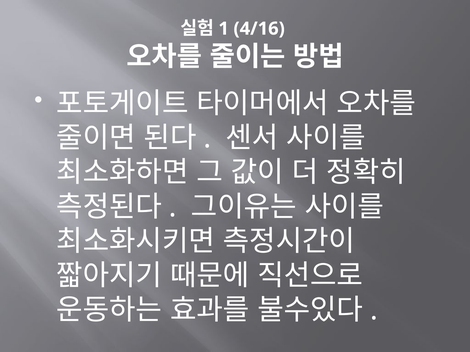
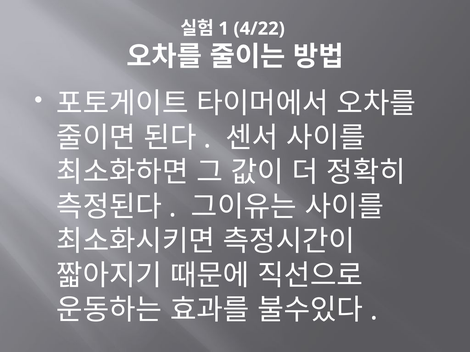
4/16: 4/16 -> 4/22
